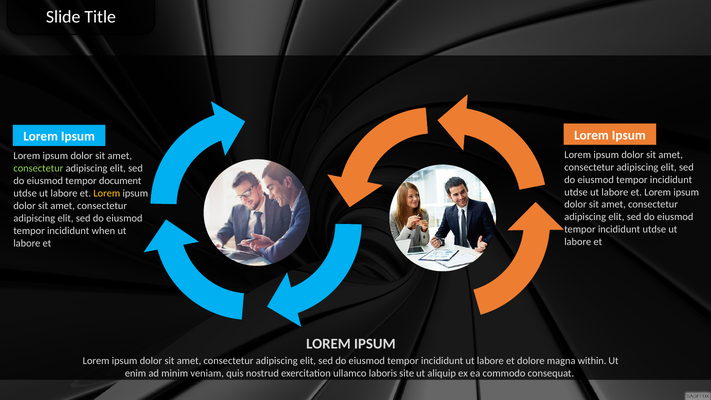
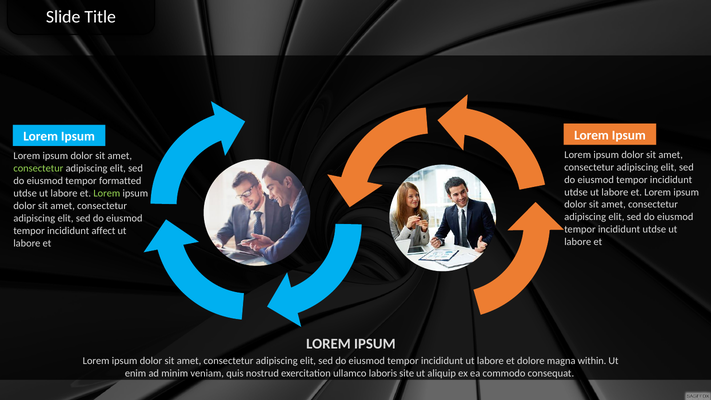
document: document -> formatted
Lorem at (107, 193) colour: yellow -> light green
when: when -> affect
